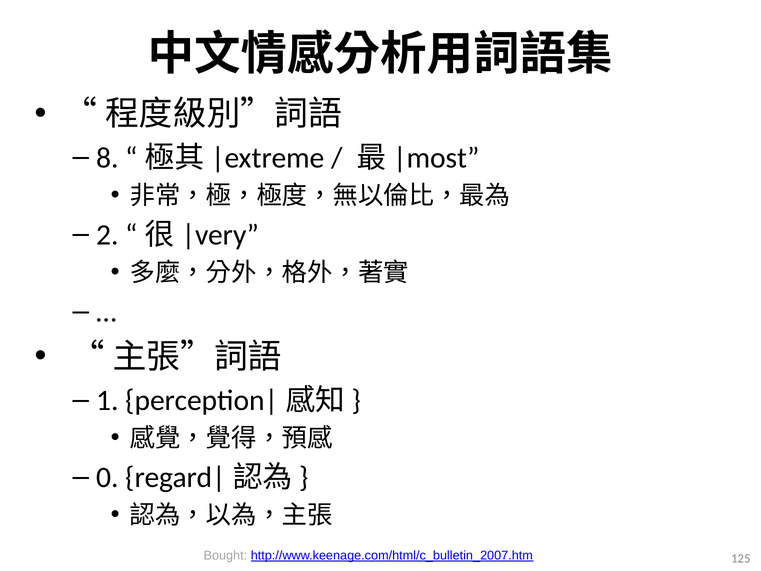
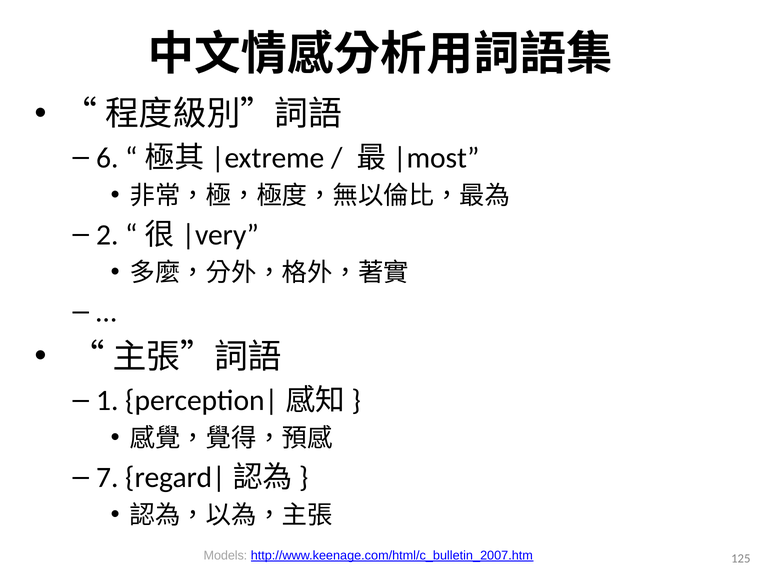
8: 8 -> 6
0: 0 -> 7
Bought: Bought -> Models
